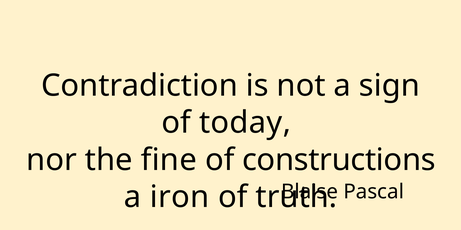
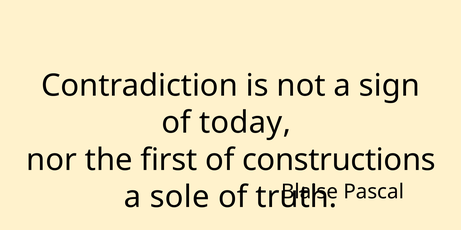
fine: fine -> first
iron: iron -> sole
